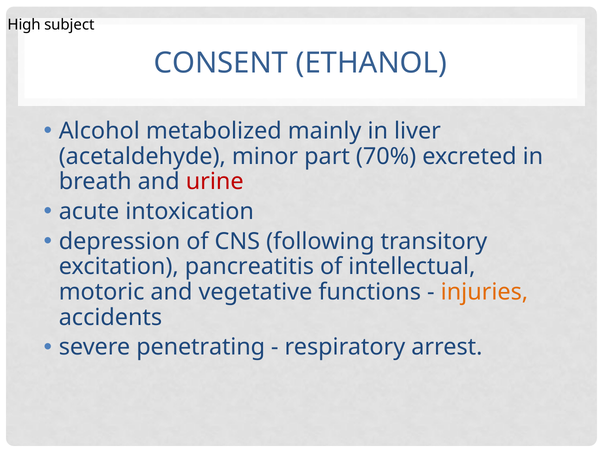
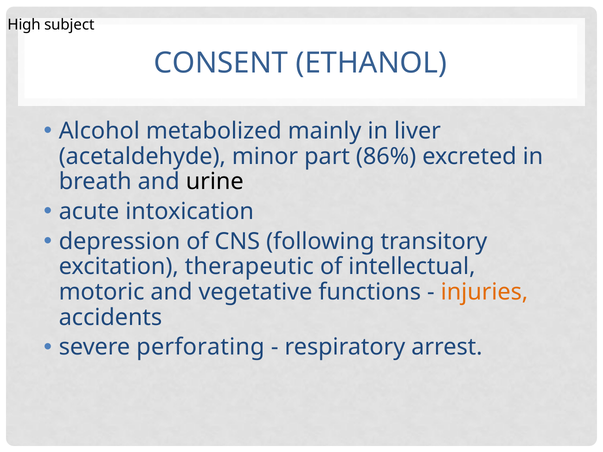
70%: 70% -> 86%
urine colour: red -> black
pancreatitis: pancreatitis -> therapeutic
penetrating: penetrating -> perforating
